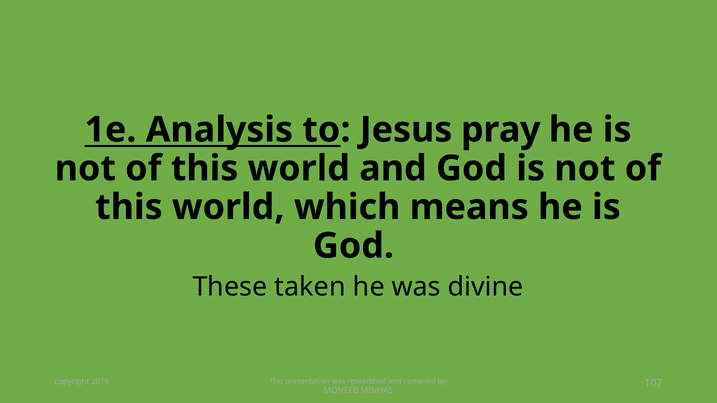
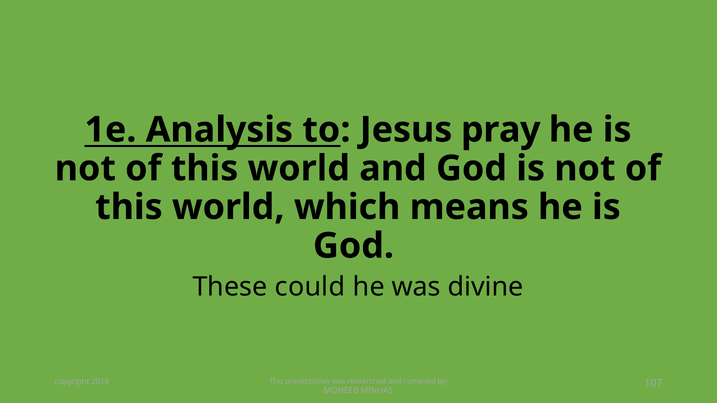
taken: taken -> could
